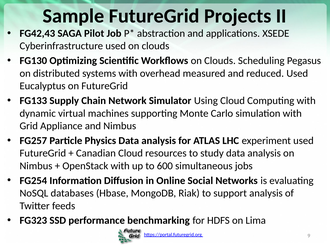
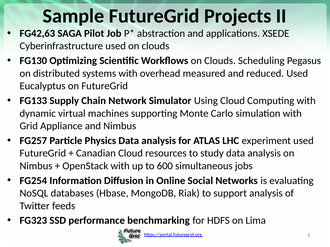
FG42,43: FG42,43 -> FG42,63
